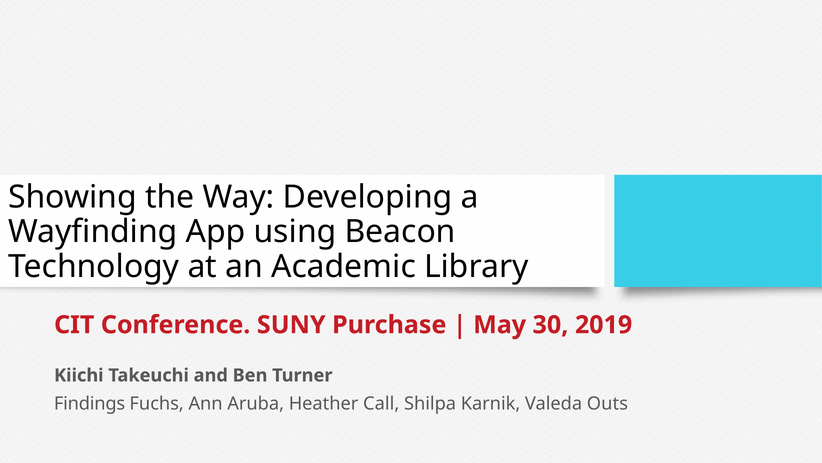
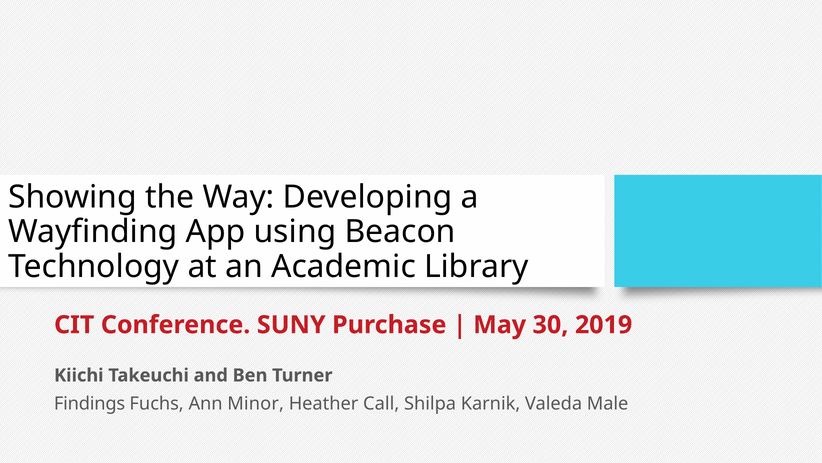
Aruba: Aruba -> Minor
Outs: Outs -> Male
